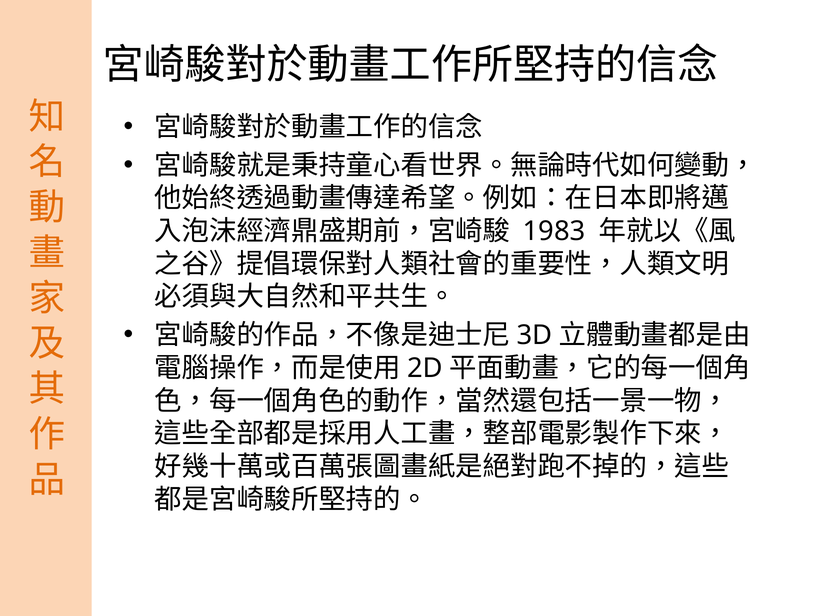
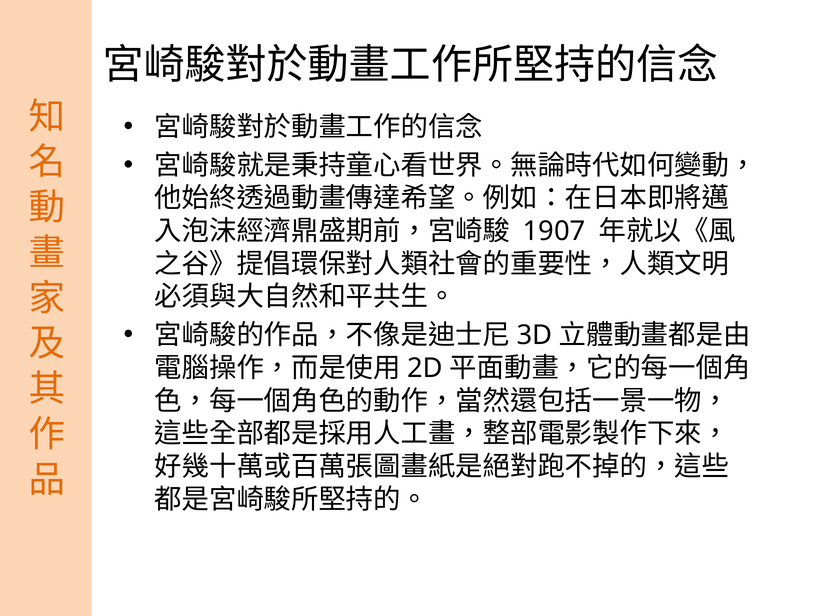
1983: 1983 -> 1907
